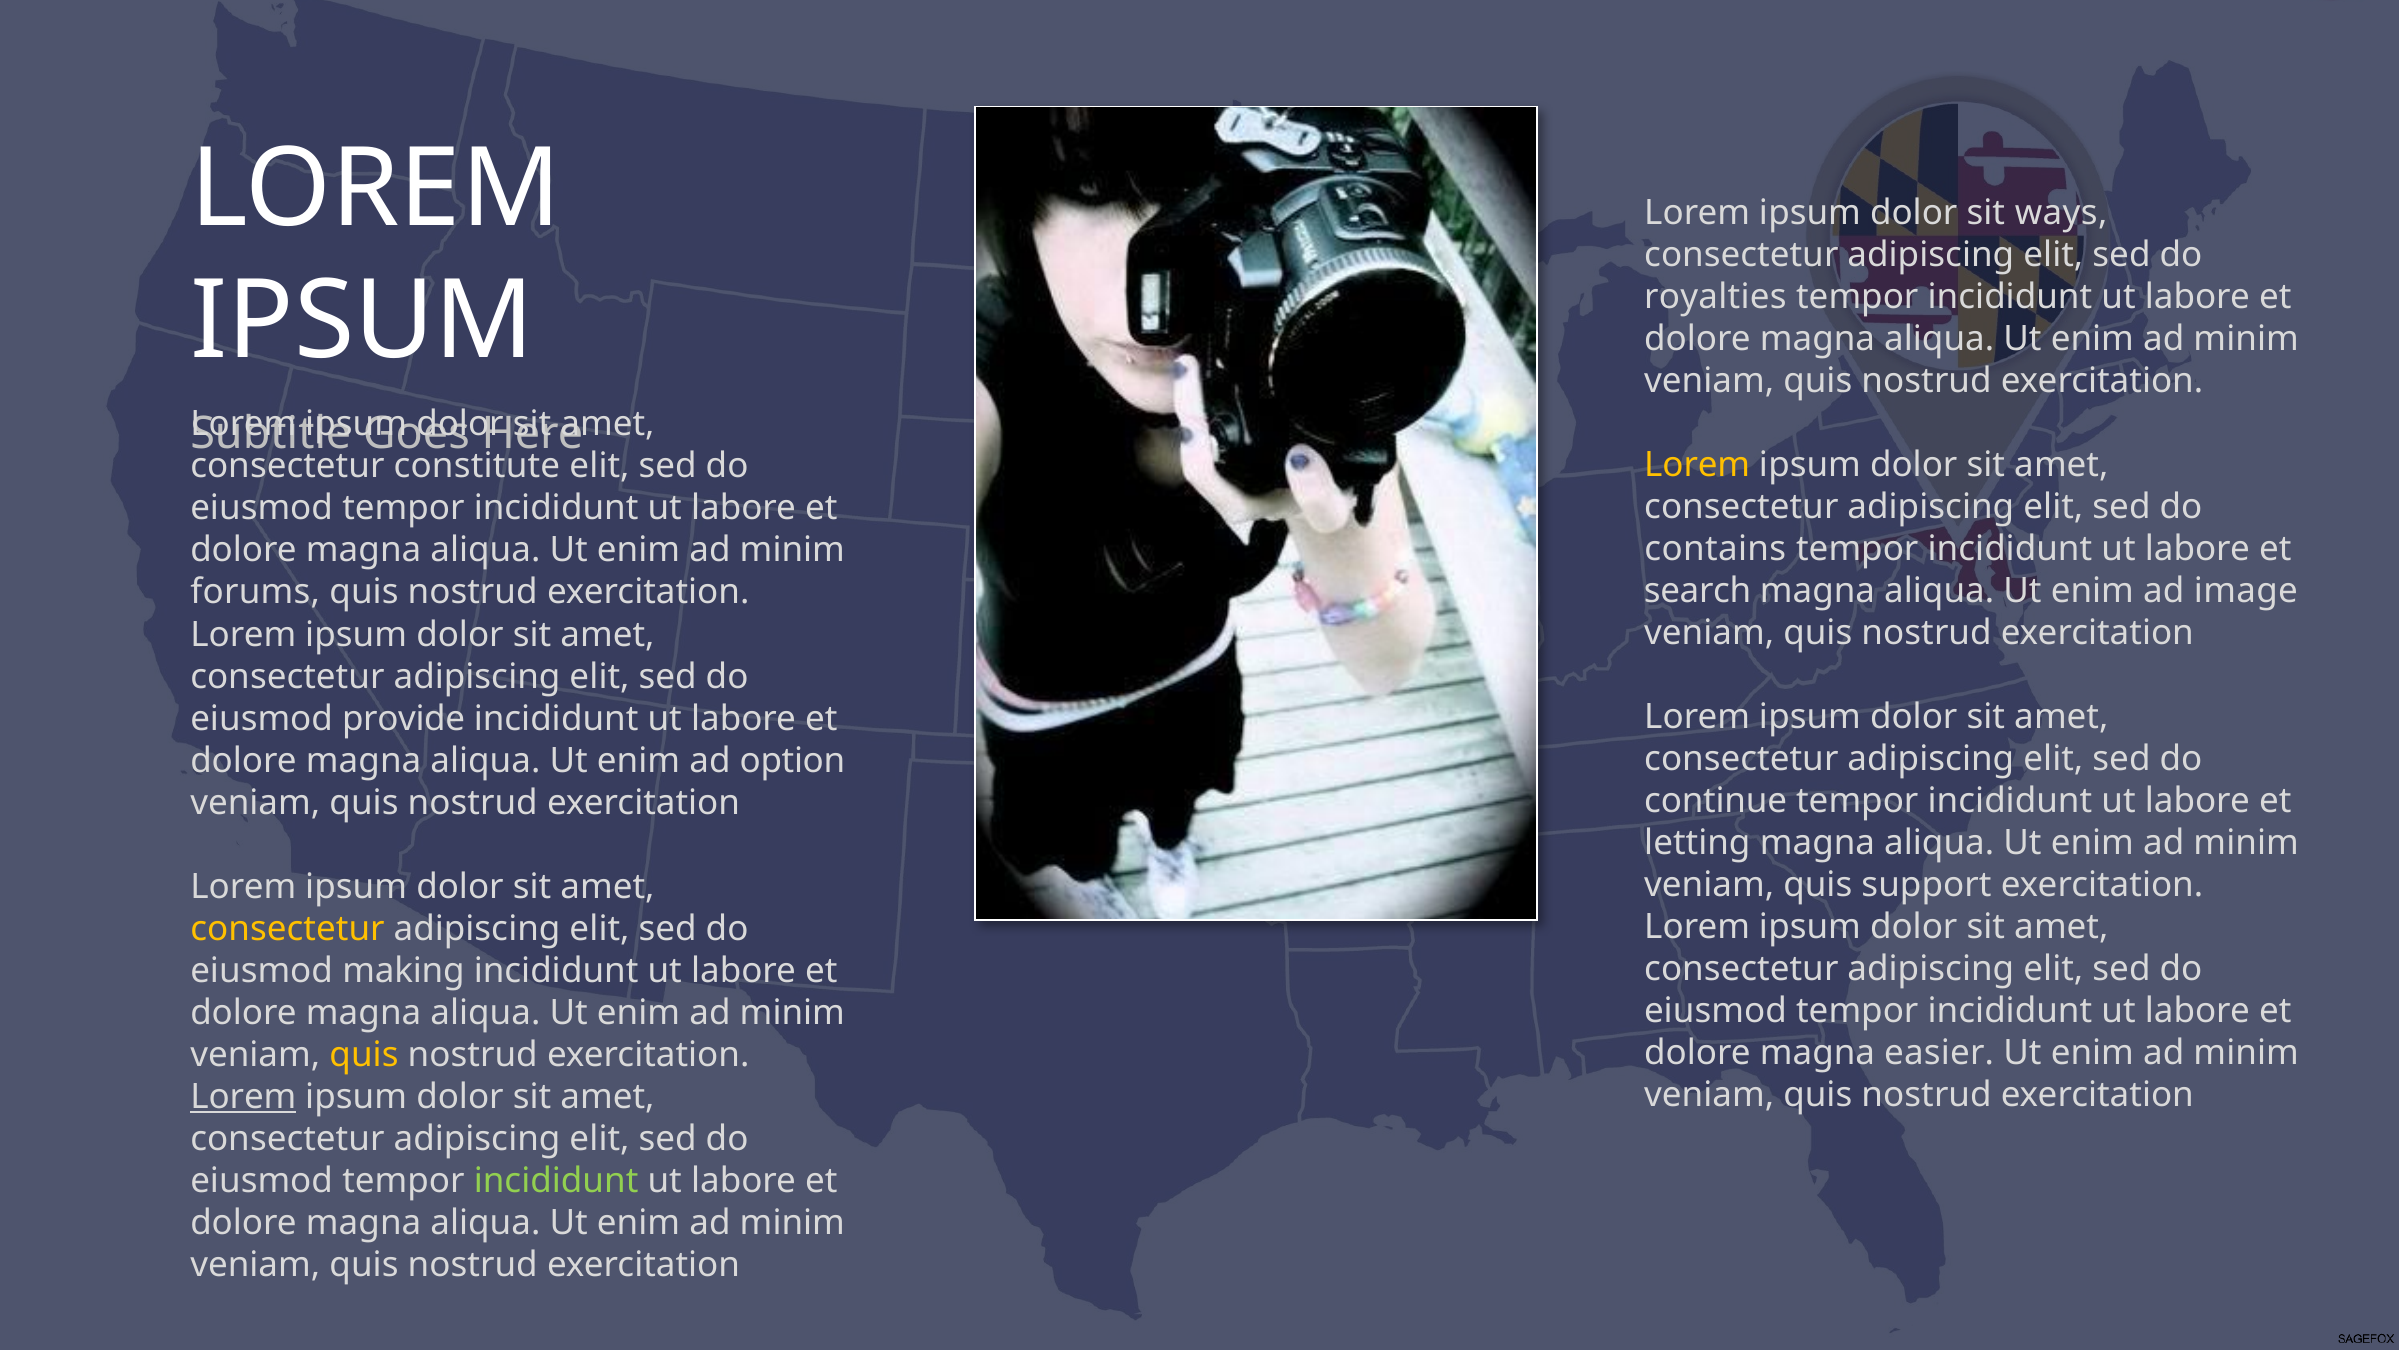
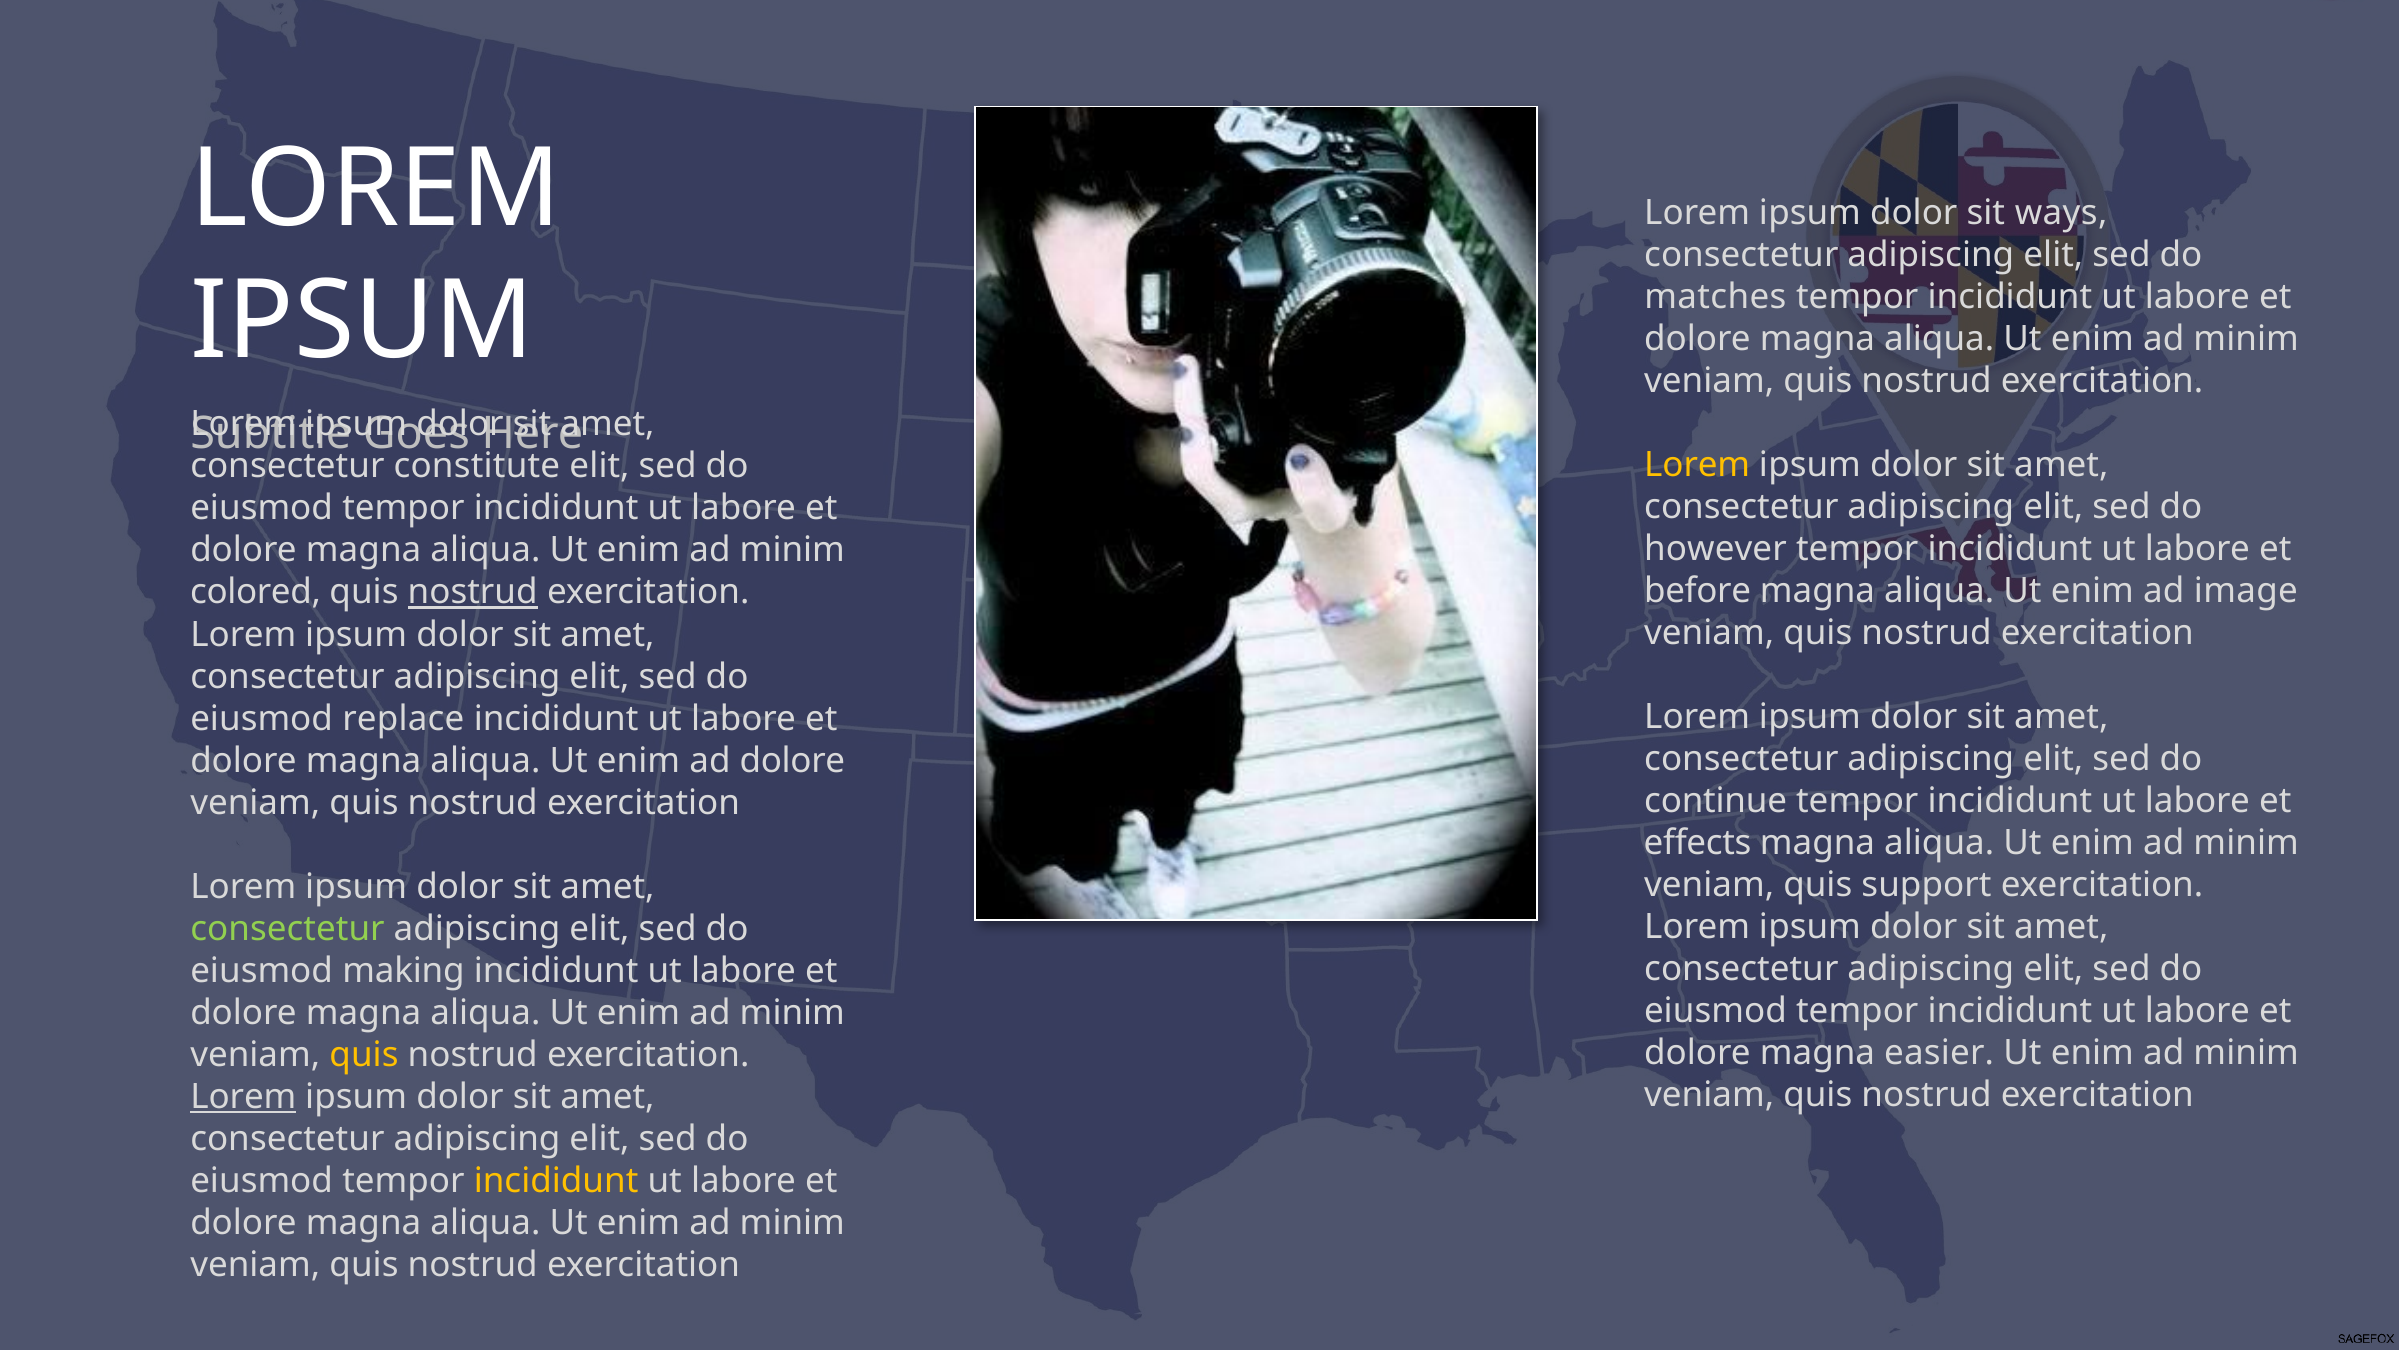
royalties: royalties -> matches
contains: contains -> however
search: search -> before
forums: forums -> colored
nostrud at (473, 592) underline: none -> present
provide: provide -> replace
ad option: option -> dolore
letting: letting -> effects
consectetur at (288, 928) colour: yellow -> light green
incididunt at (556, 1180) colour: light green -> yellow
